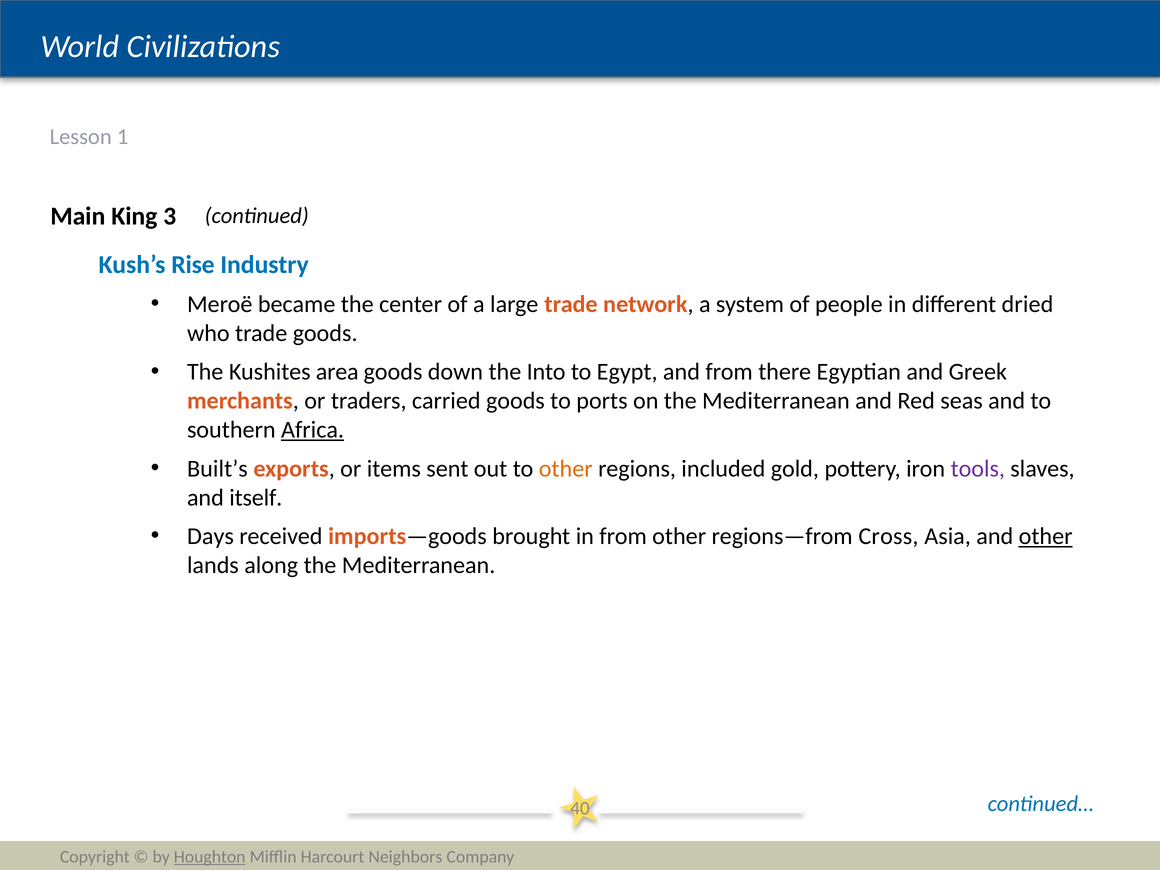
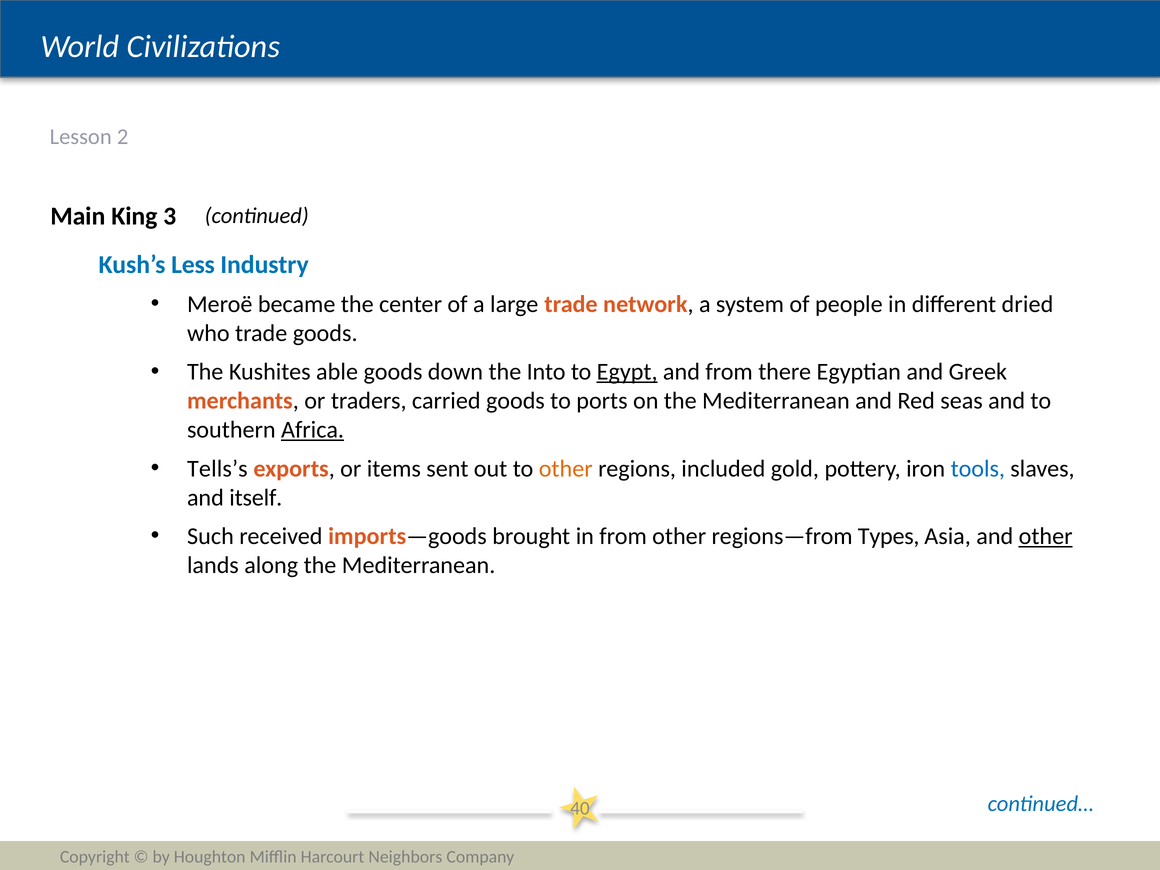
1: 1 -> 2
Rise: Rise -> Less
area: area -> able
Egypt underline: none -> present
Built’s: Built’s -> Tells’s
tools colour: purple -> blue
Days: Days -> Such
Cross: Cross -> Types
Houghton underline: present -> none
